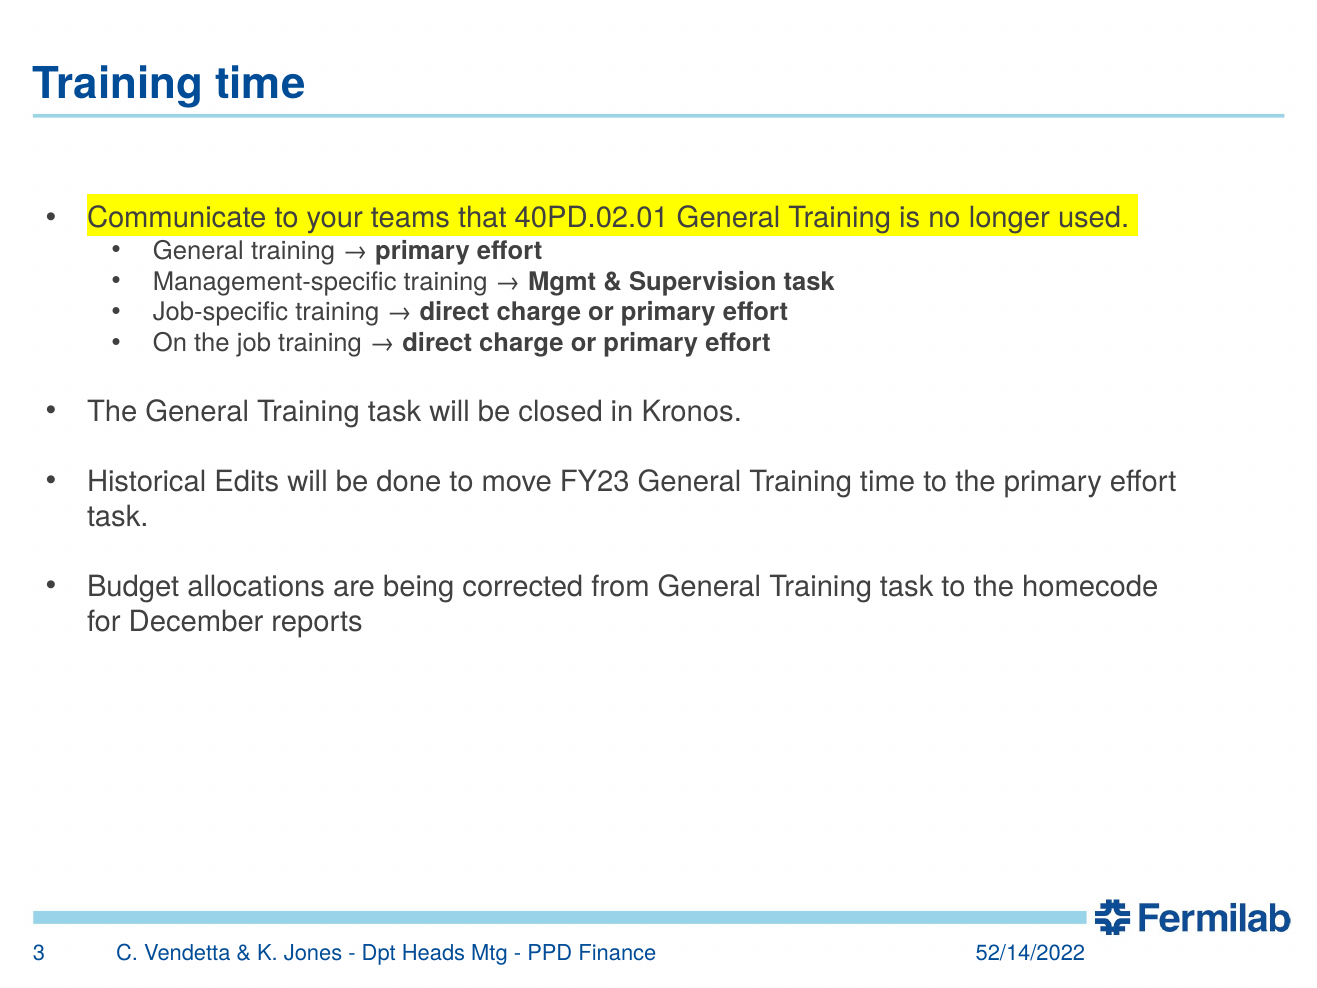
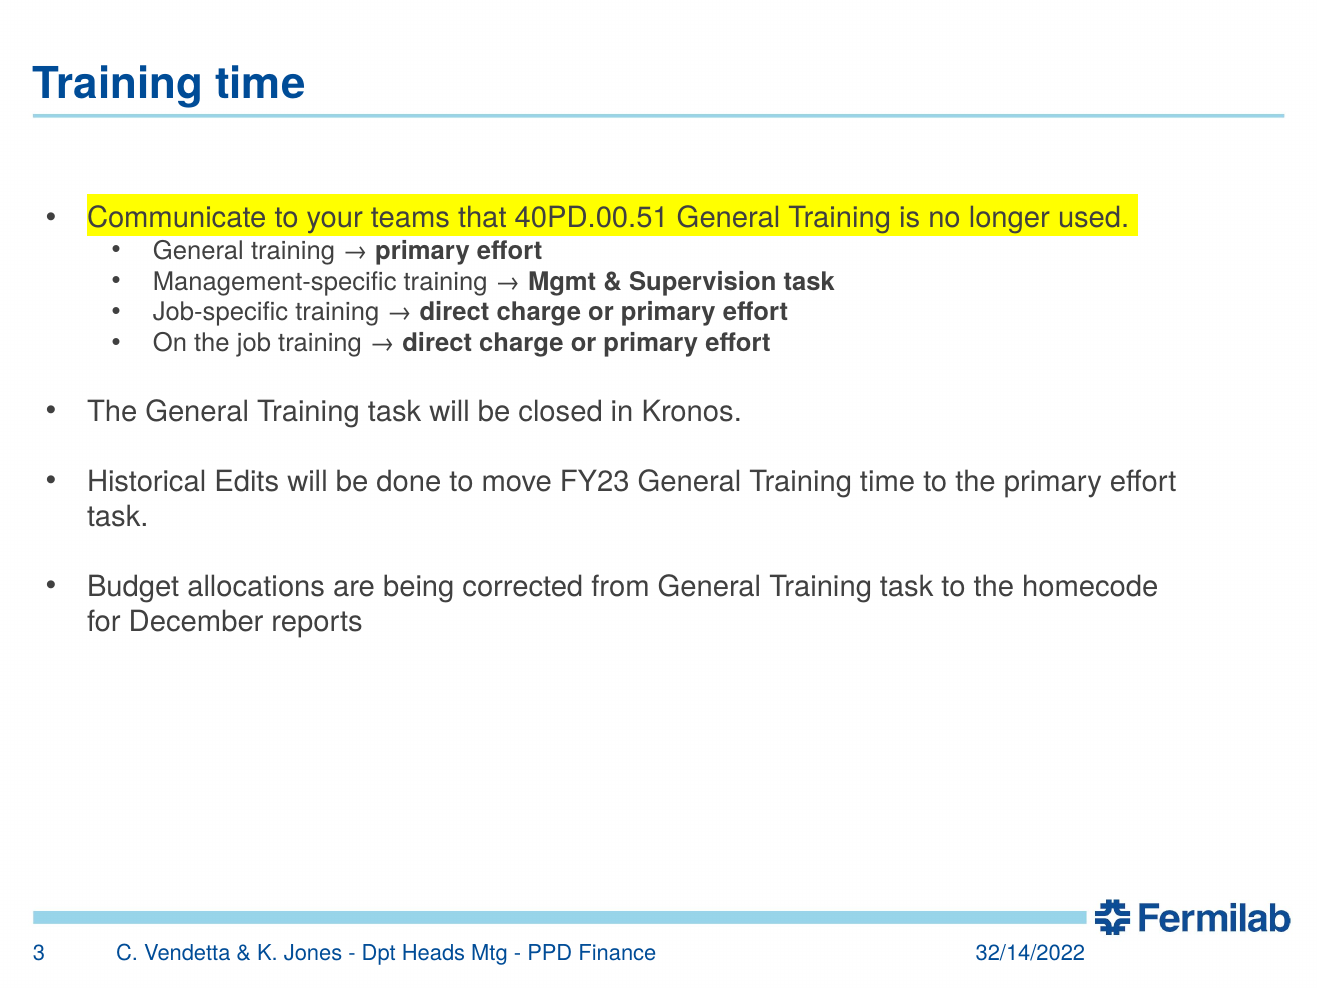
40PD.02.01: 40PD.02.01 -> 40PD.00.51
52/14/2022: 52/14/2022 -> 32/14/2022
